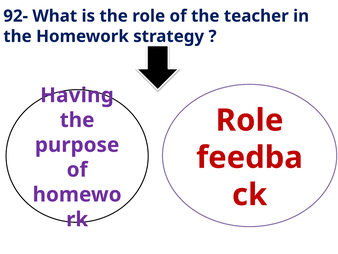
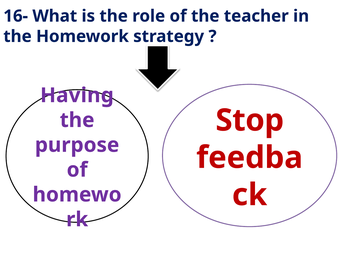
92-: 92- -> 16-
Role at (250, 120): Role -> Stop
